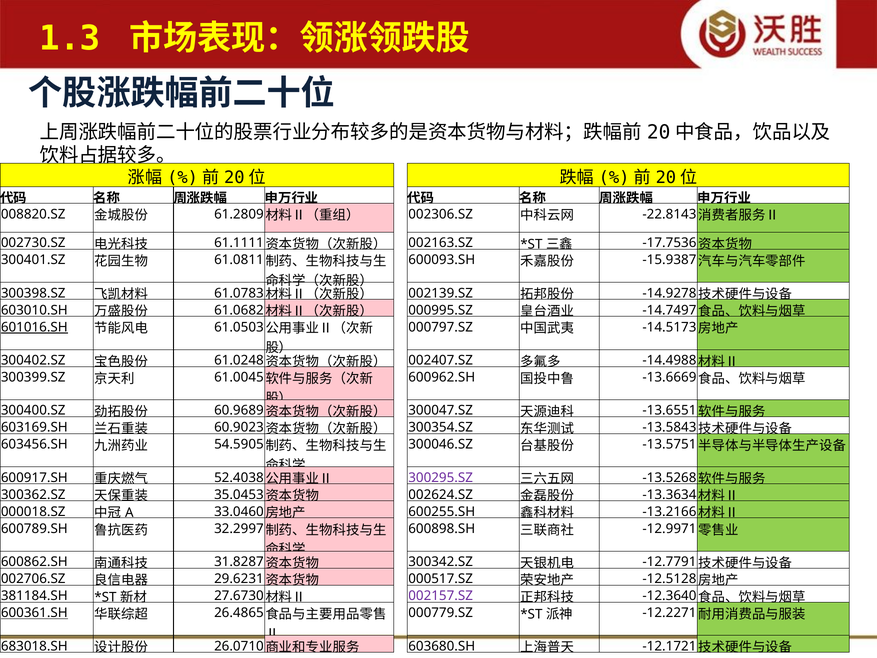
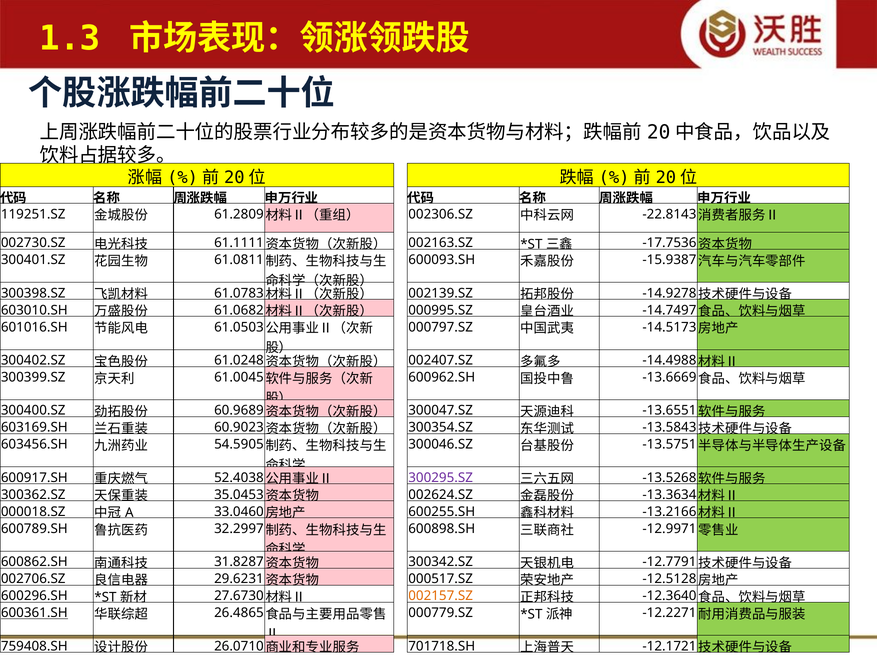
008820.SZ: 008820.SZ -> 119251.SZ
601016.SH underline: present -> none
381184.SH: 381184.SH -> 600296.SH
002157.SZ colour: purple -> orange
683018.SH: 683018.SH -> 759408.SH
603680.SH: 603680.SH -> 701718.SH
